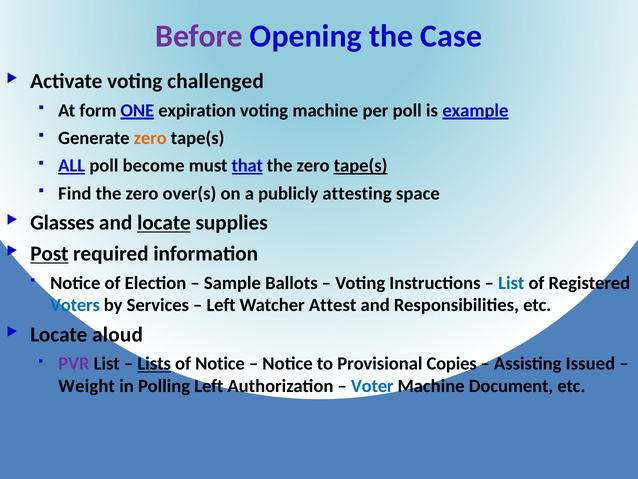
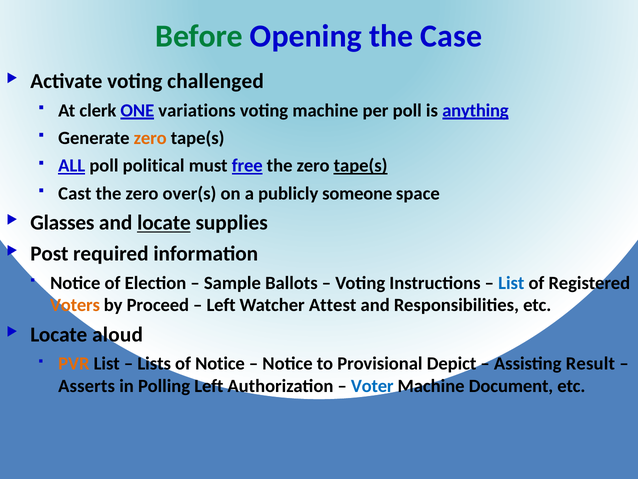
Before colour: purple -> green
form: form -> clerk
expiration: expiration -> variations
example: example -> anything
become: become -> political
that: that -> free
Find: Find -> Cast
attesting: attesting -> someone
Post underline: present -> none
Voters colour: blue -> orange
Services: Services -> Proceed
PVR colour: purple -> orange
Lists underline: present -> none
Copies: Copies -> Depict
Issued: Issued -> Result
Weight: Weight -> Asserts
